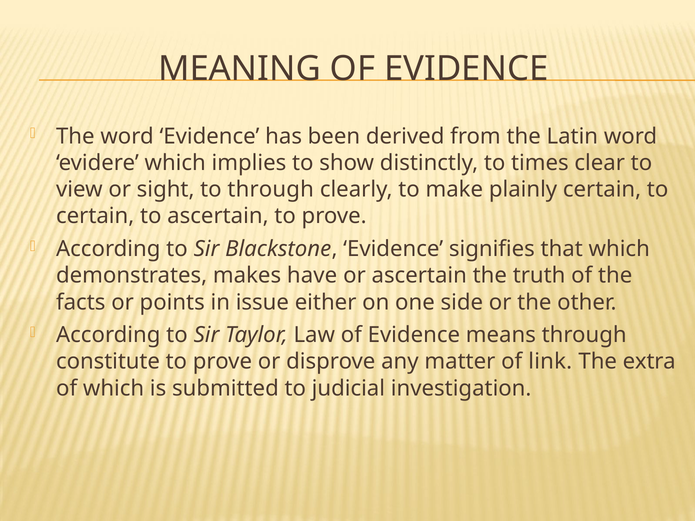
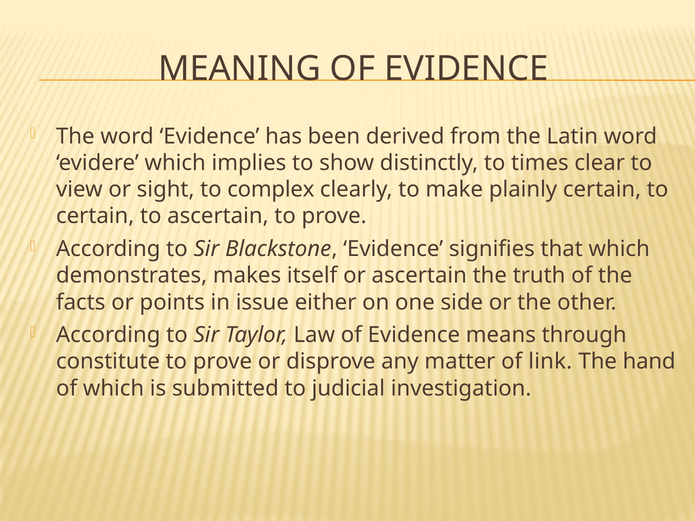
to through: through -> complex
have: have -> itself
extra: extra -> hand
